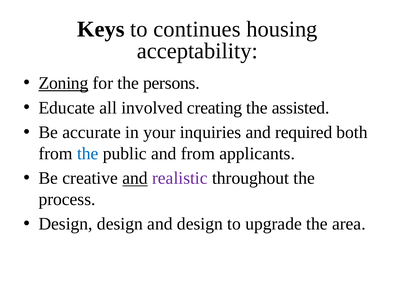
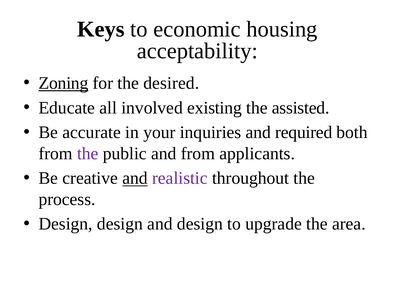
continues: continues -> economic
persons: persons -> desired
creating: creating -> existing
the at (88, 153) colour: blue -> purple
